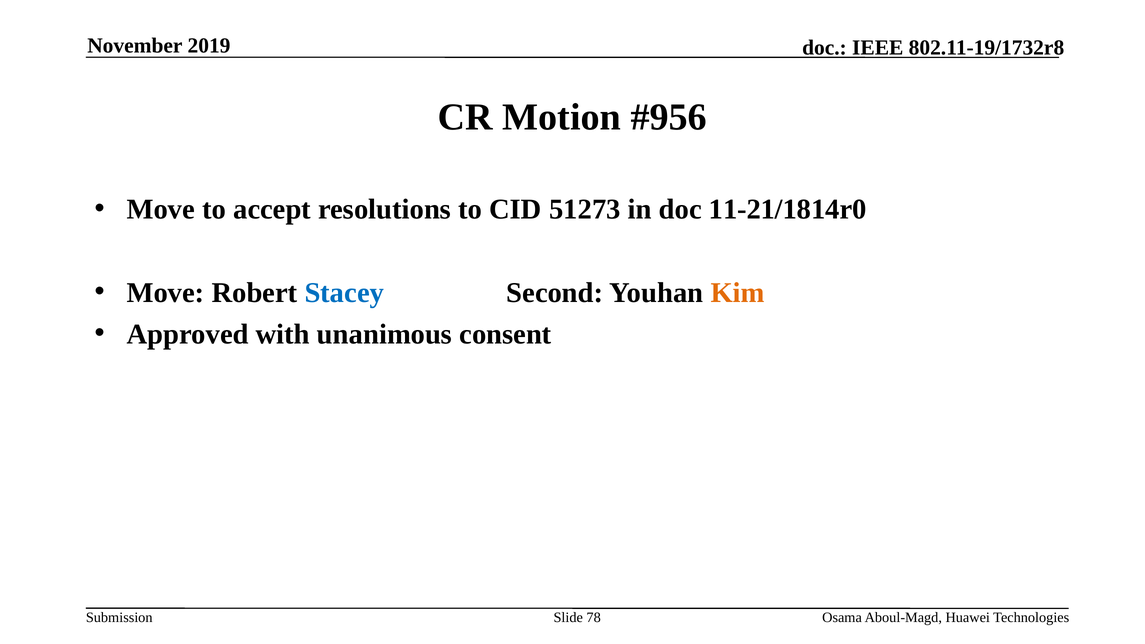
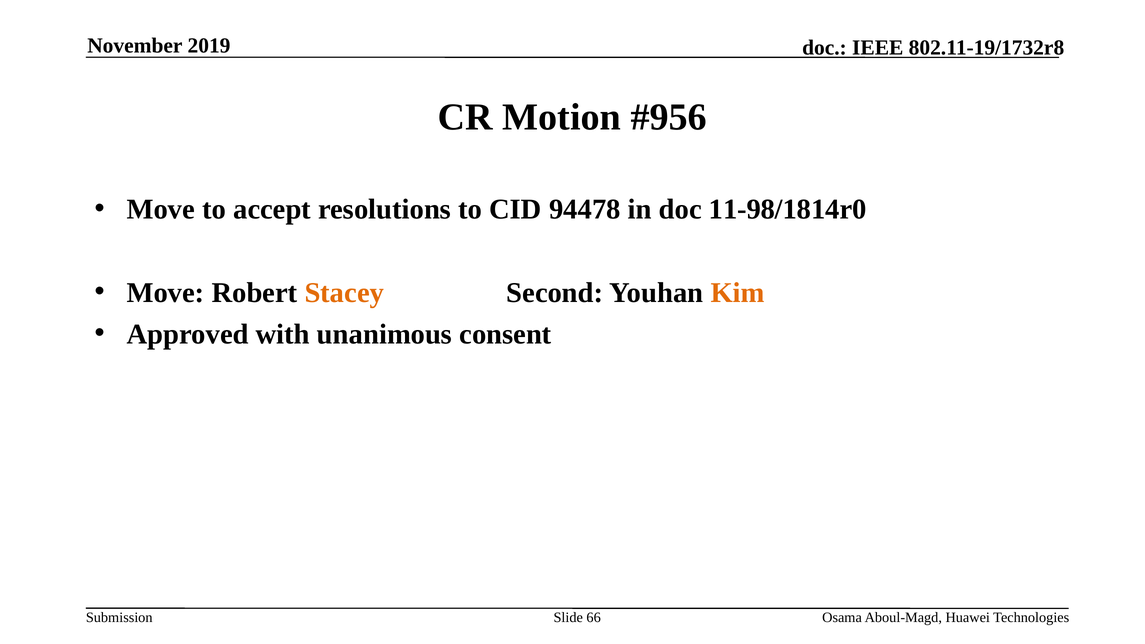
51273: 51273 -> 94478
11-21/1814r0: 11-21/1814r0 -> 11-98/1814r0
Stacey colour: blue -> orange
78: 78 -> 66
